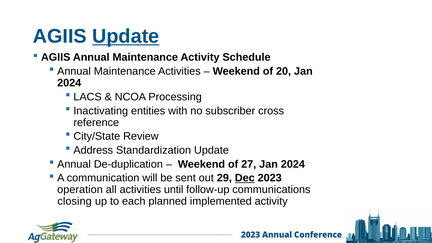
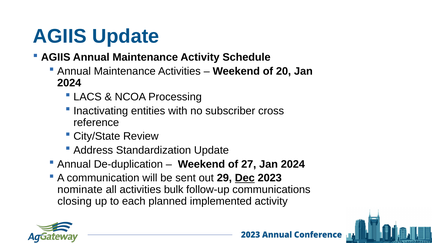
Update at (126, 36) underline: present -> none
operation: operation -> nominate
until: until -> bulk
